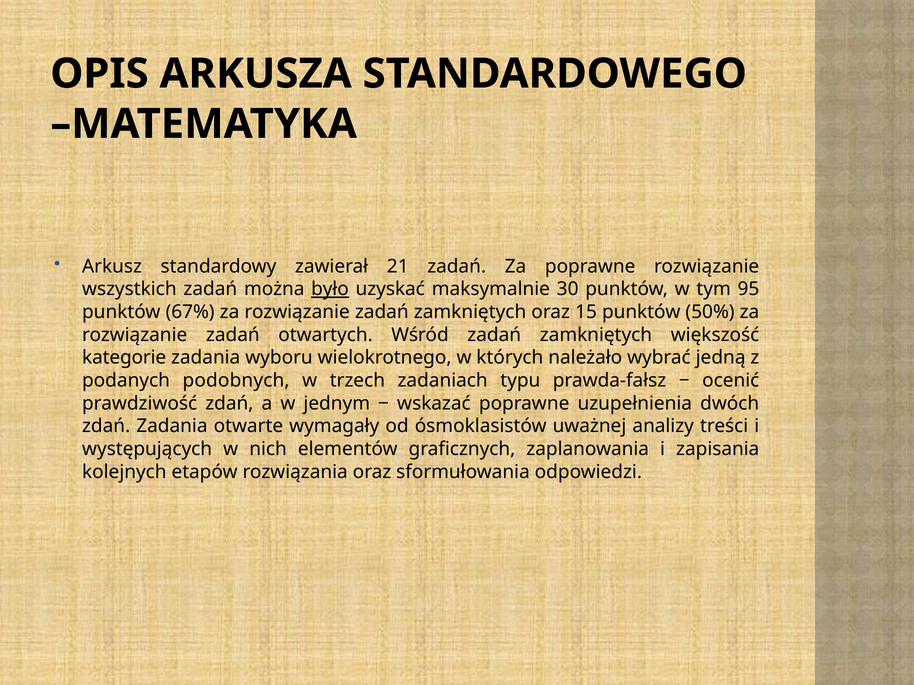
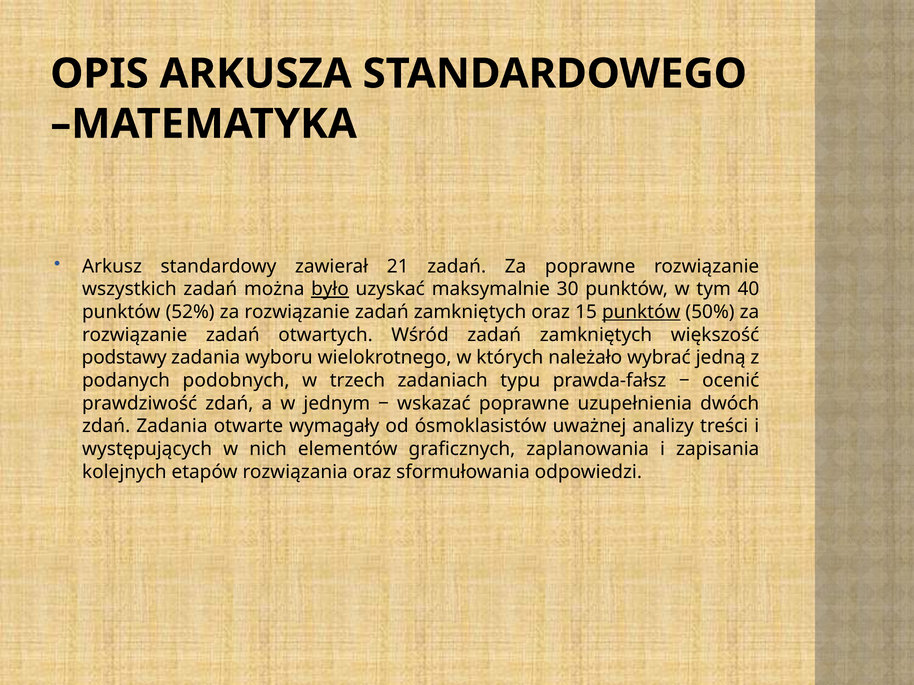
95: 95 -> 40
67%: 67% -> 52%
punktów at (641, 312) underline: none -> present
kategorie: kategorie -> podstawy
